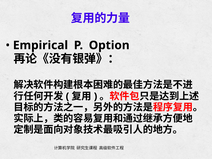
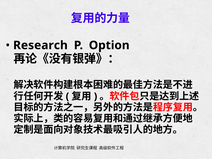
Empirical: Empirical -> Research
